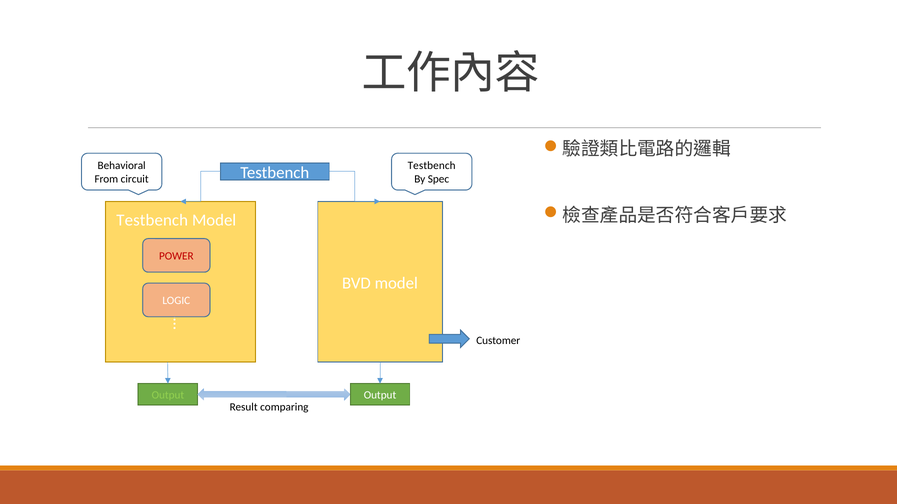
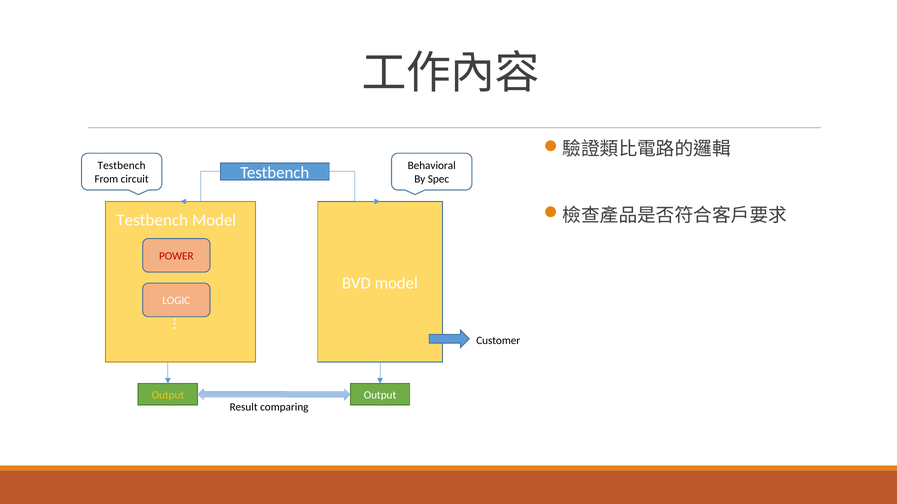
Behavioral at (122, 166): Behavioral -> Testbench
Testbench at (432, 166): Testbench -> Behavioral
Output at (168, 396) colour: light green -> yellow
